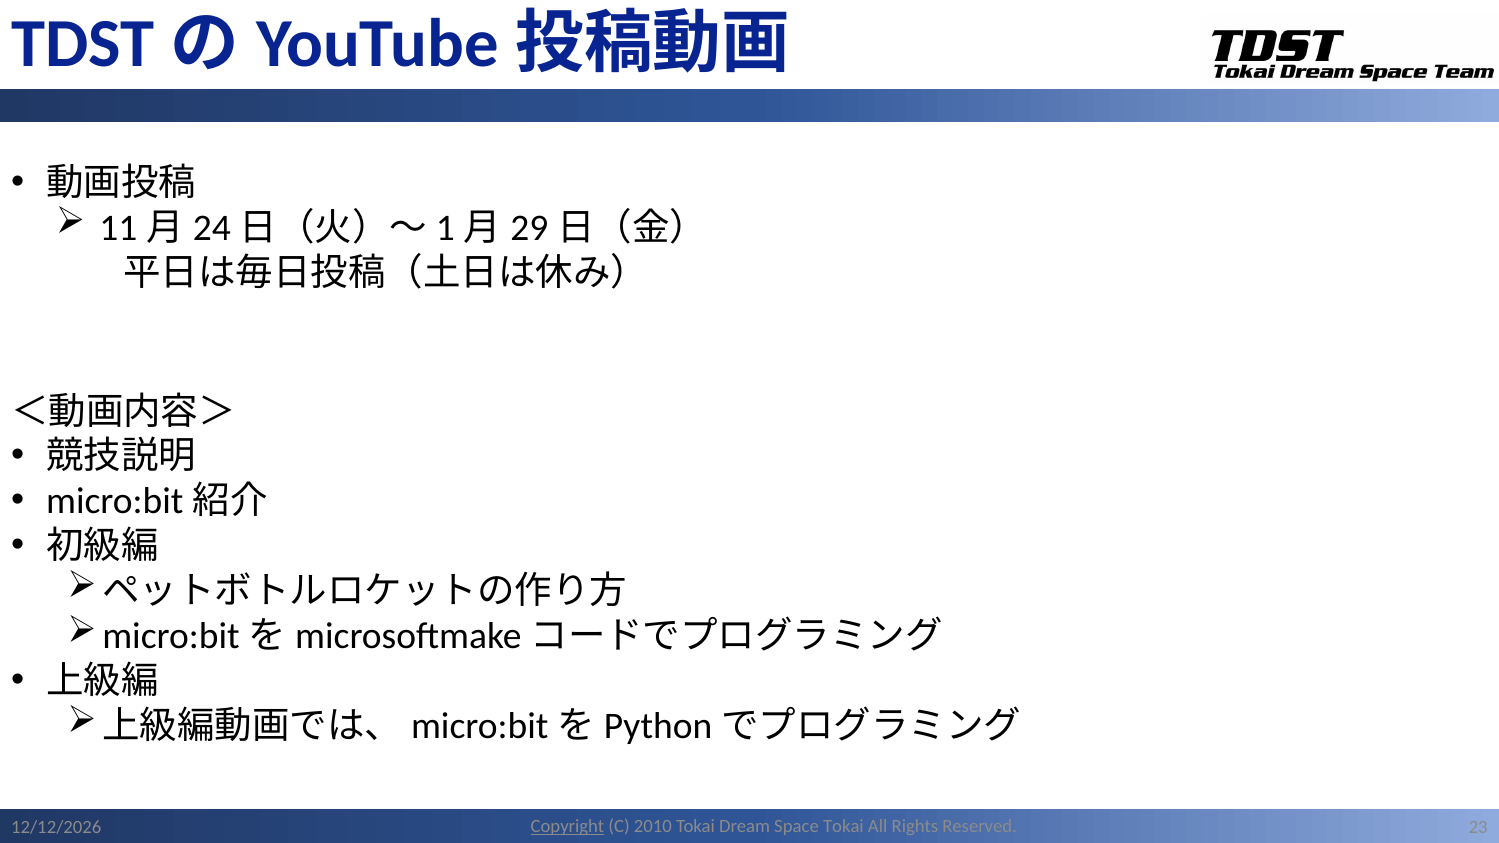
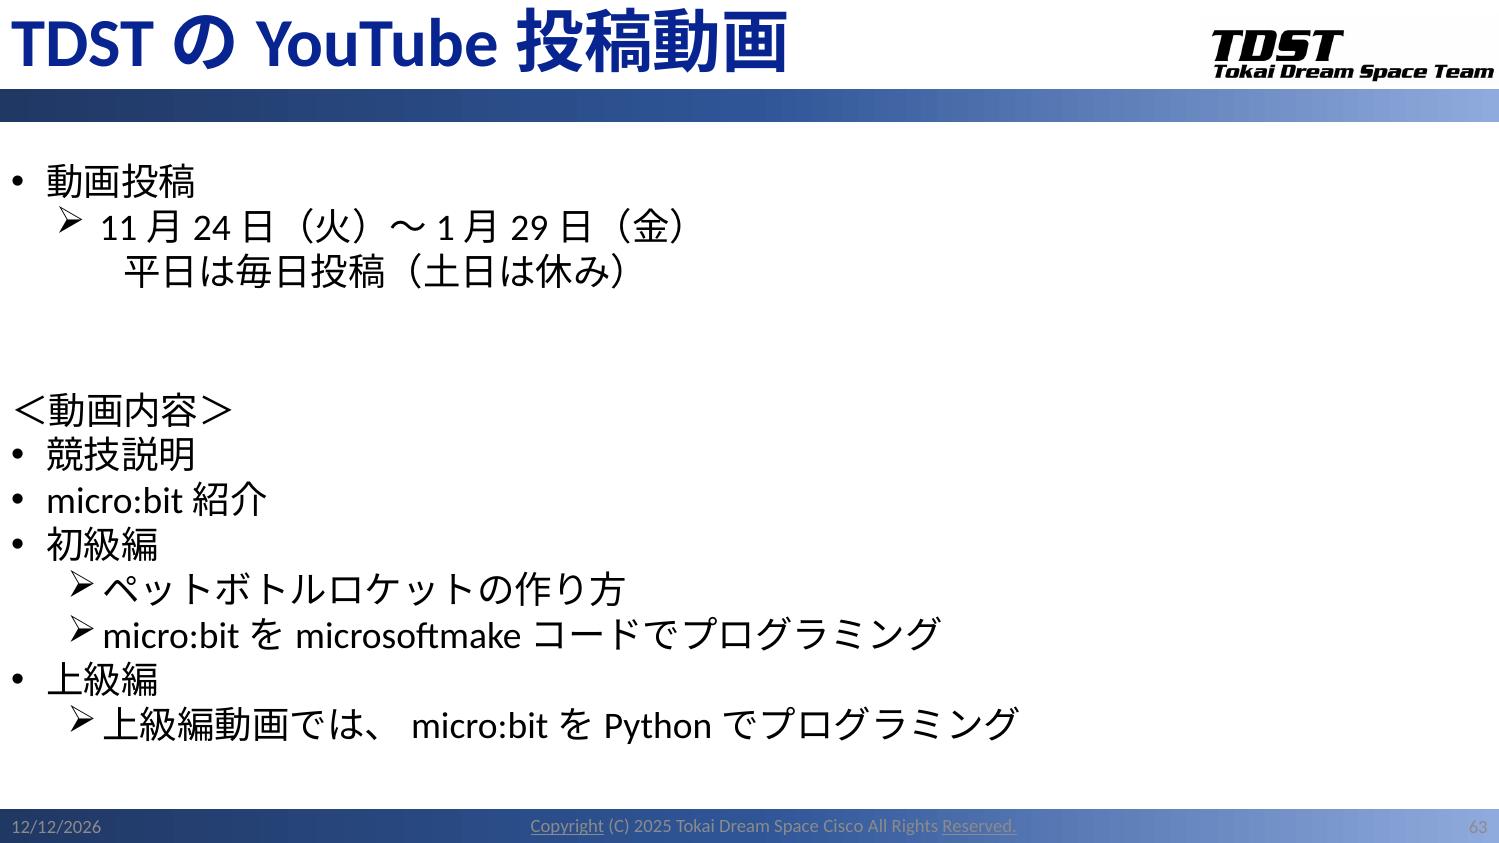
2010: 2010 -> 2025
Space Tokai: Tokai -> Cisco
Reserved underline: none -> present
23: 23 -> 63
